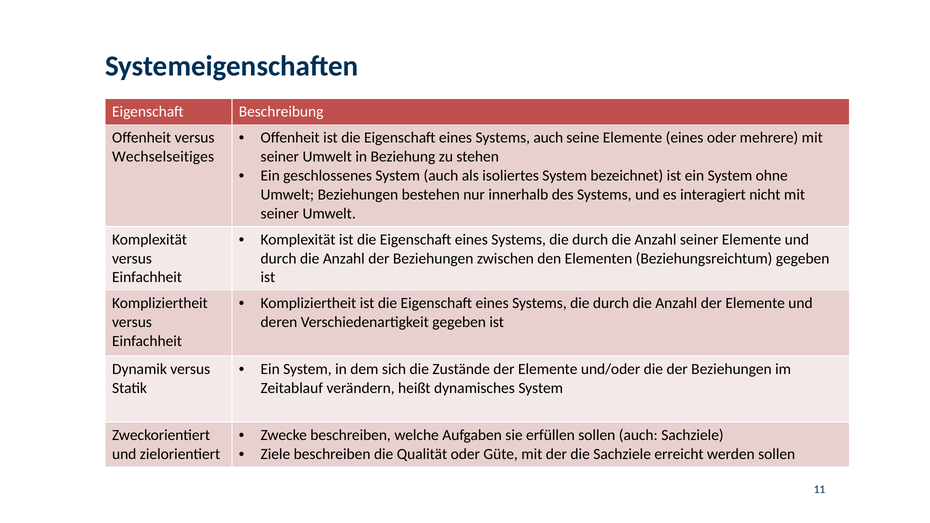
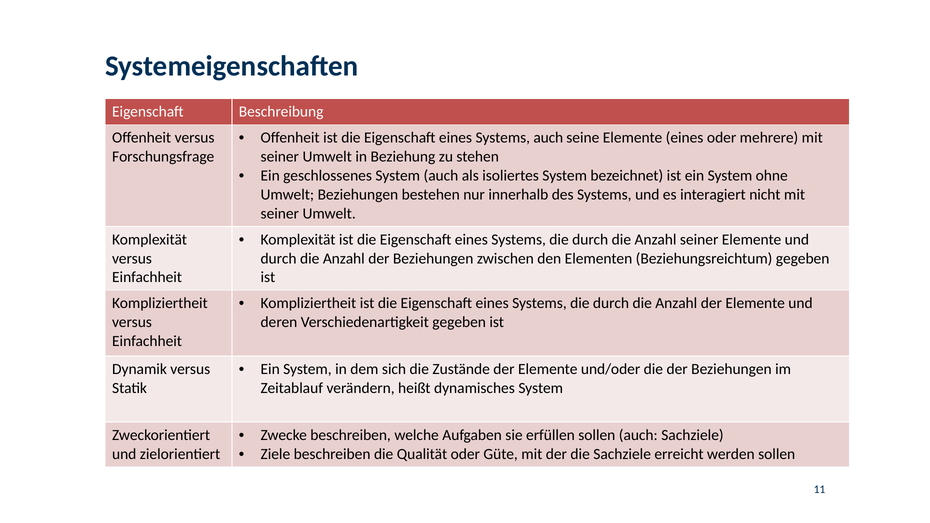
Wechselseitiges: Wechselseitiges -> Forschungsfrage
